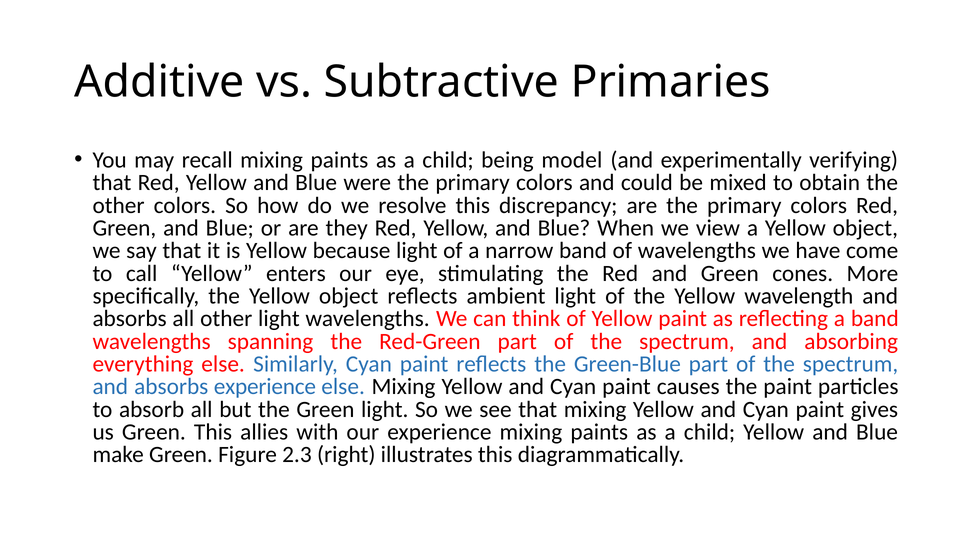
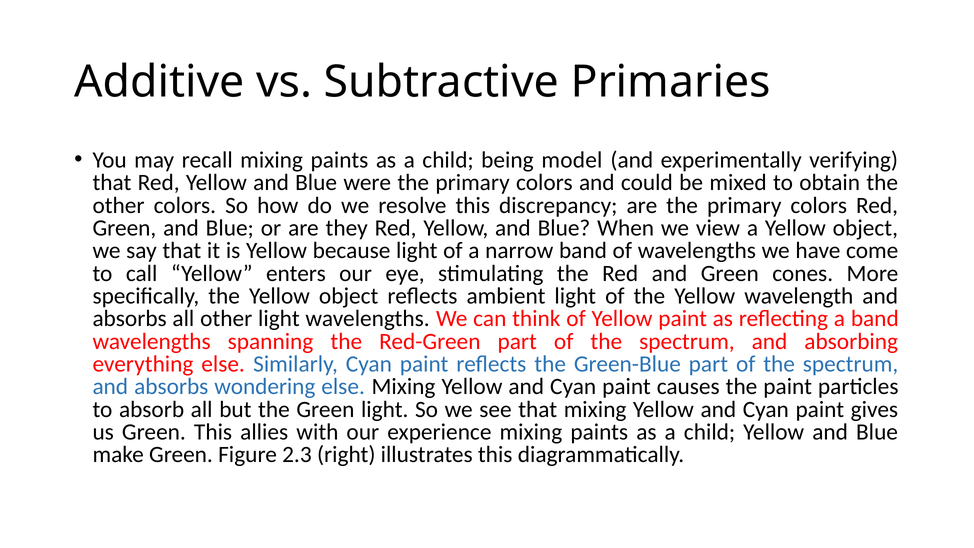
absorbs experience: experience -> wondering
